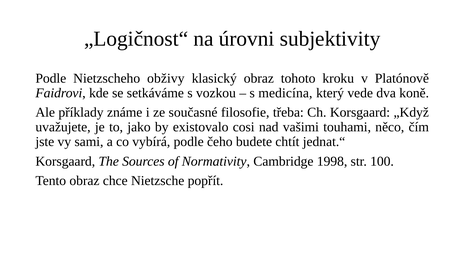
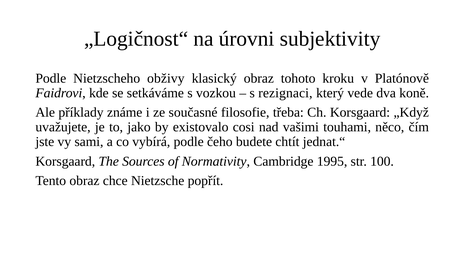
medicína: medicína -> rezignaci
1998: 1998 -> 1995
